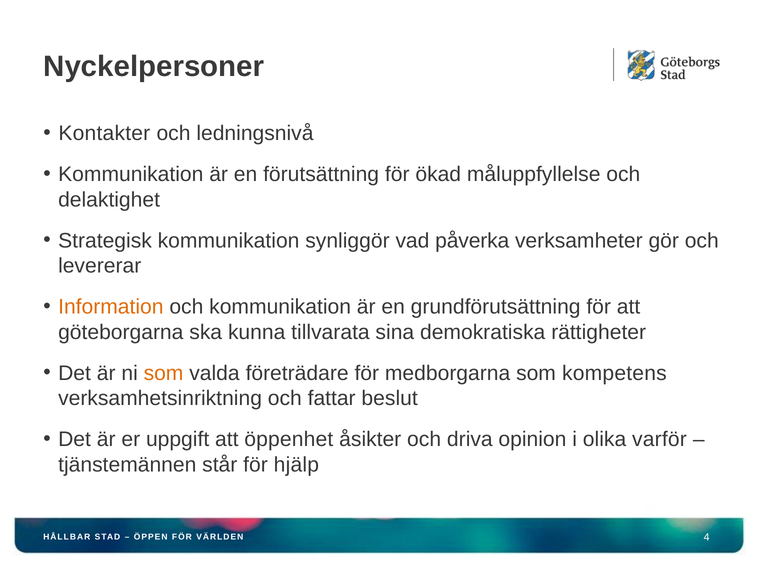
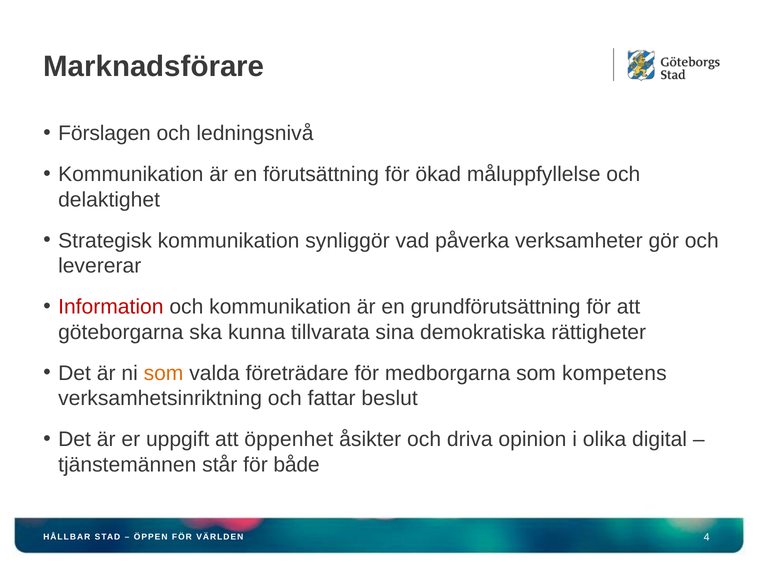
Nyckelpersoner: Nyckelpersoner -> Marknadsförare
Kontakter: Kontakter -> Förslagen
Information colour: orange -> red
varför: varför -> digital
hjälp: hjälp -> både
